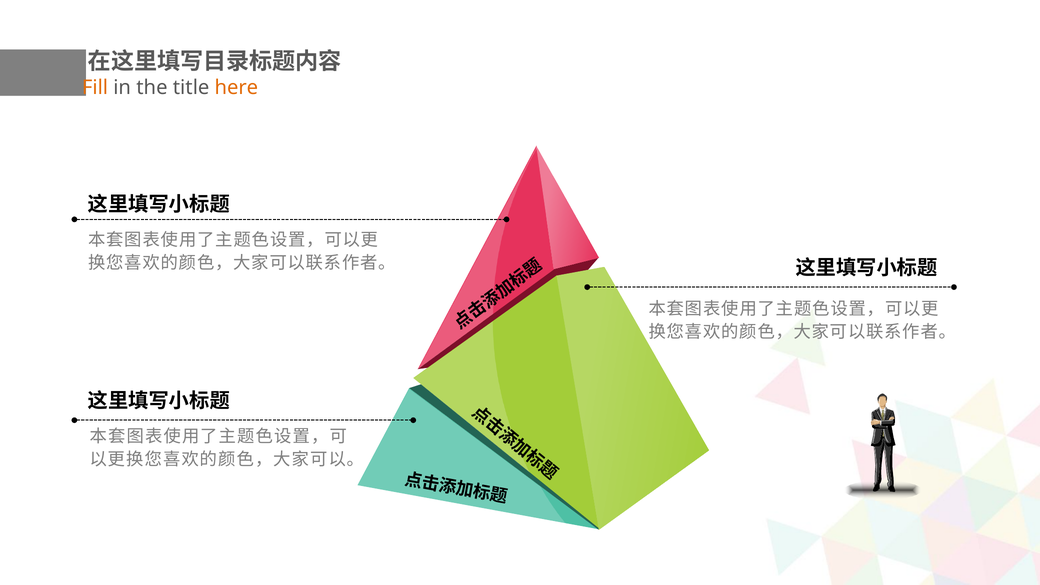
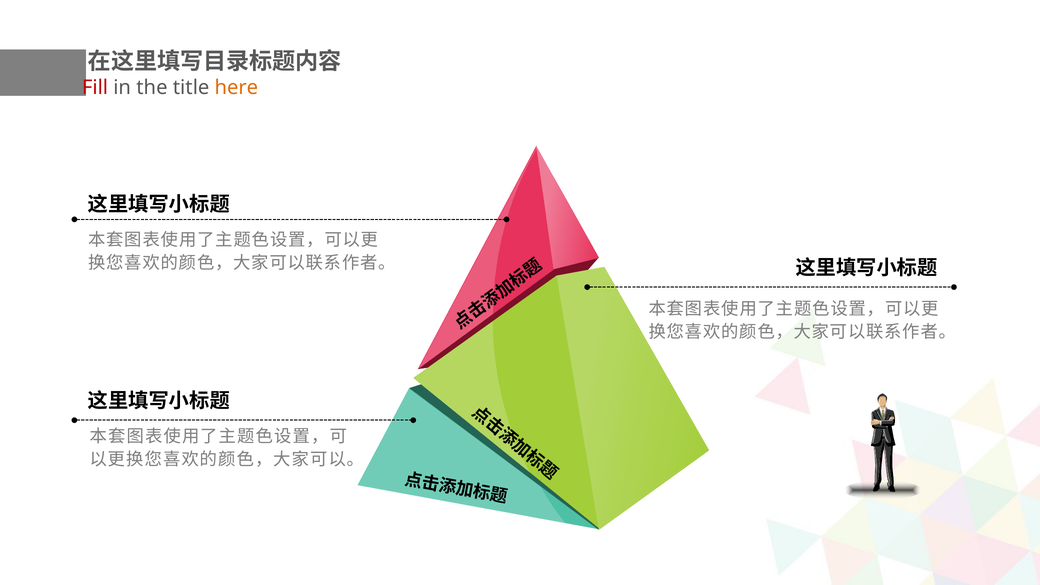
Fill colour: orange -> red
